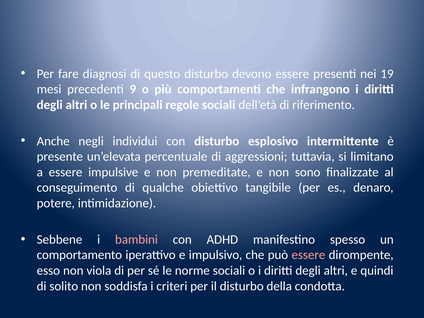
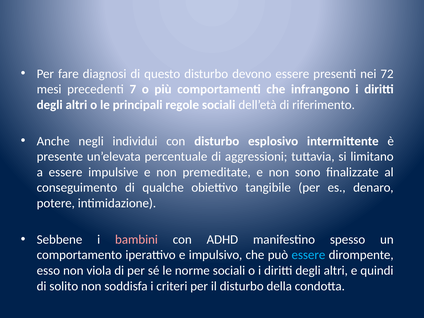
19: 19 -> 72
9: 9 -> 7
essere at (308, 255) colour: pink -> light blue
